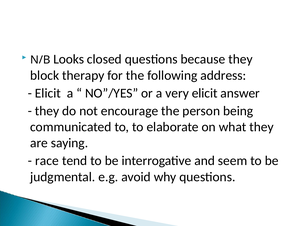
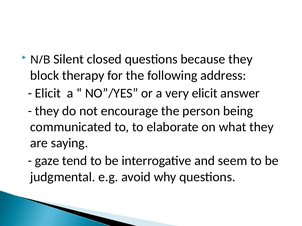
Looks: Looks -> Silent
race: race -> gaze
